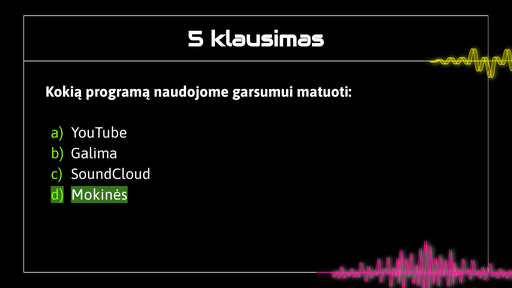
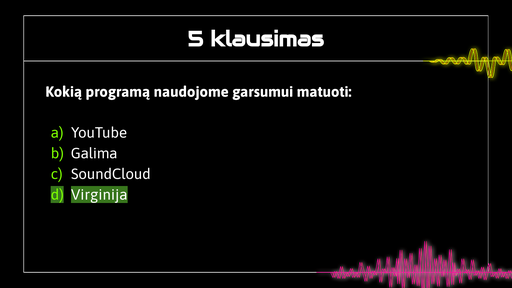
Mokinės: Mokinės -> Virginija
